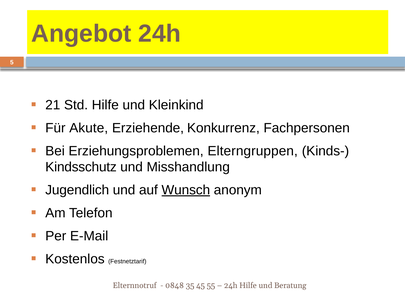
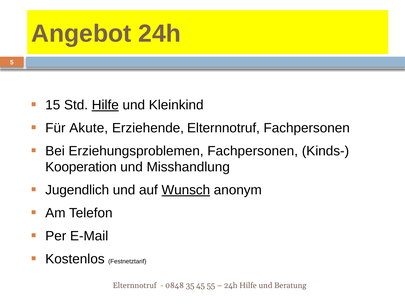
21: 21 -> 15
Hilfe at (105, 105) underline: none -> present
Erziehende Konkurrenz: Konkurrenz -> Elternnotruf
Erziehungsproblemen Elterngruppen: Elterngruppen -> Fachpersonen
Kindsschutz: Kindsschutz -> Kooperation
